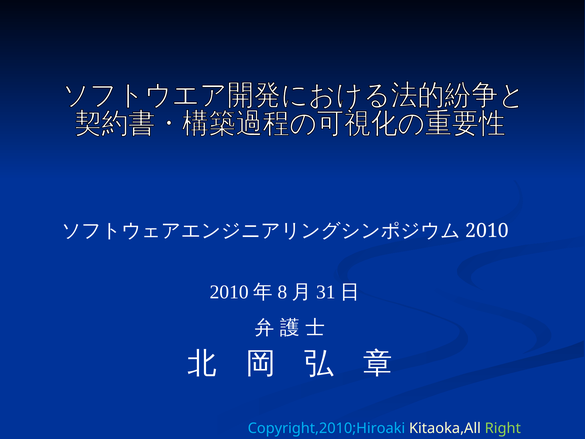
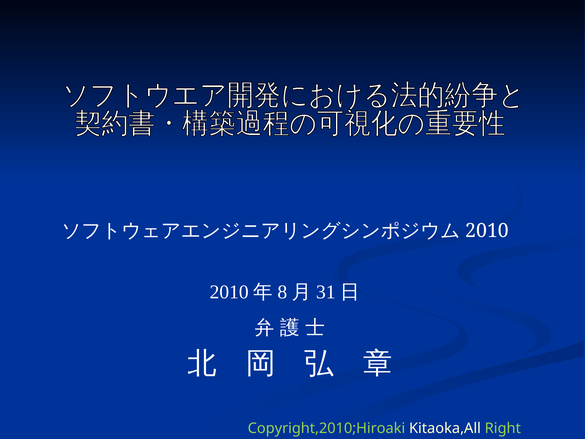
Copyright,2010;Hiroaki colour: light blue -> light green
